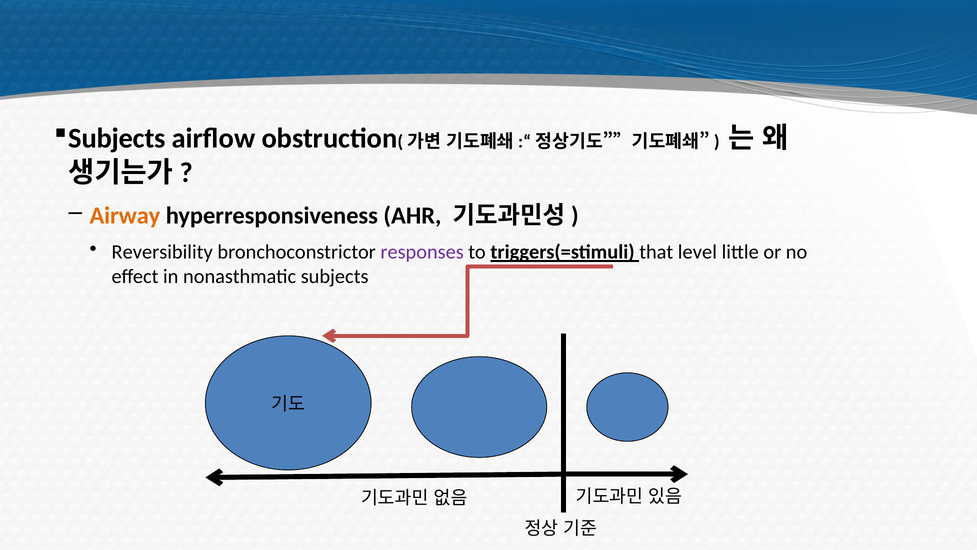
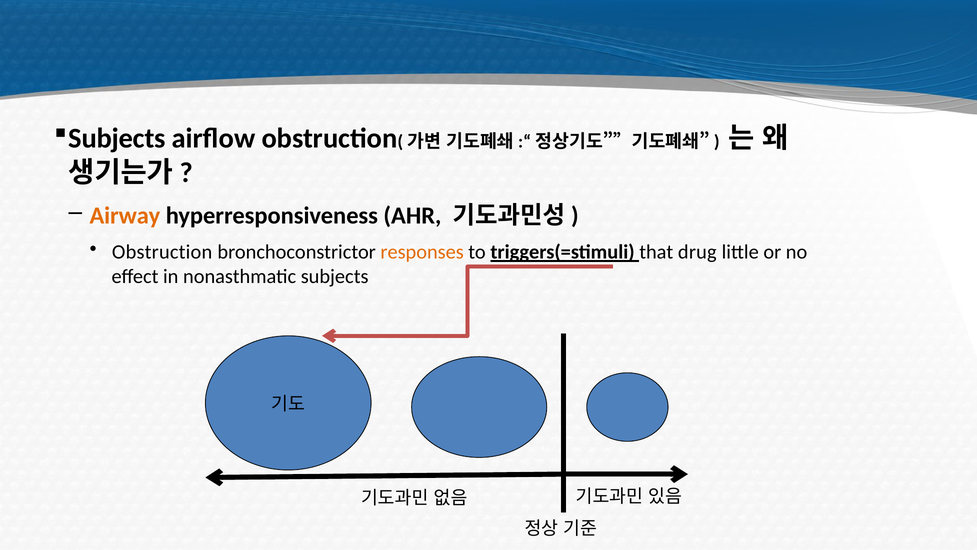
Reversibility at (162, 252): Reversibility -> Obstruction
responses colour: purple -> orange
level: level -> drug
